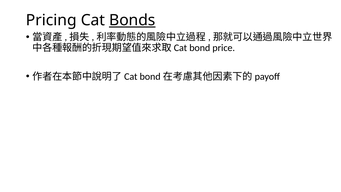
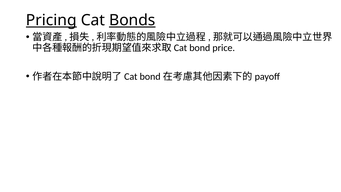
Pricing underline: none -> present
